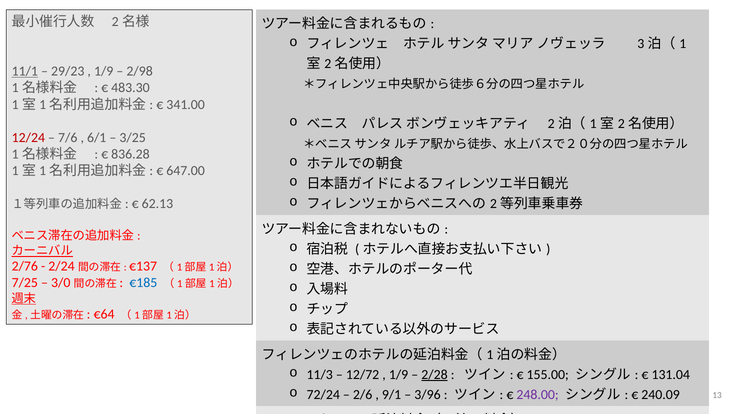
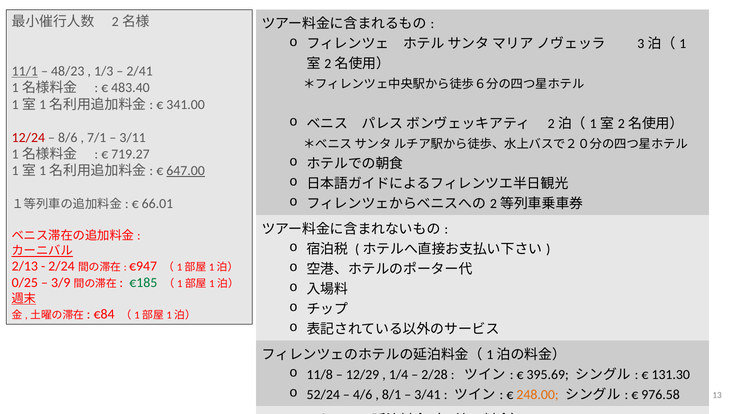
29/23: 29/23 -> 48/23
1/9 at (104, 71): 1/9 -> 1/3
2/98: 2/98 -> 2/41
483.30: 483.30 -> 483.40
7/6: 7/6 -> 8/6
6/1: 6/1 -> 7/1
3/25: 3/25 -> 3/11
836.28: 836.28 -> 719.27
647.00 underline: none -> present
62.13: 62.13 -> 66.01
2/76: 2/76 -> 2/13
€137: €137 -> €947
7/25: 7/25 -> 0/25
3/0: 3/0 -> 3/9
€185 colour: blue -> green
€64: €64 -> €84
11/3: 11/3 -> 11/8
12/72: 12/72 -> 12/29
1/9 at (399, 375): 1/9 -> 1/4
2/28 at (435, 375) underline: present -> none
155.00: 155.00 -> 395.69
131.04: 131.04 -> 131.30
72/24: 72/24 -> 52/24
2/6: 2/6 -> 4/6
9/1: 9/1 -> 8/1
3/96: 3/96 -> 3/41
248.00 colour: purple -> orange
240.09: 240.09 -> 976.58
